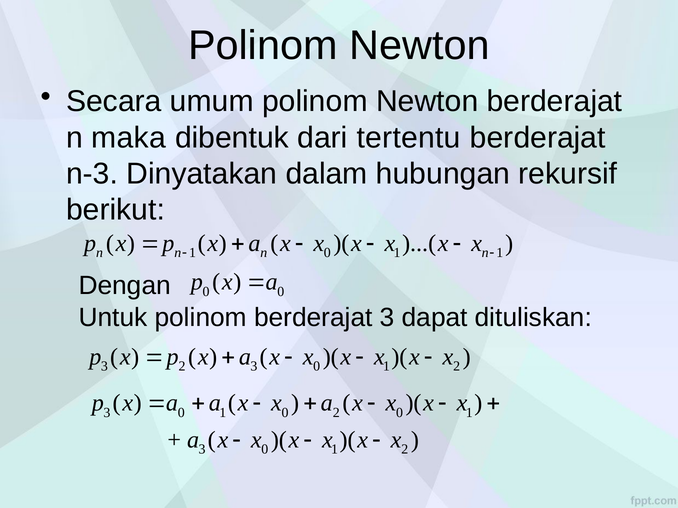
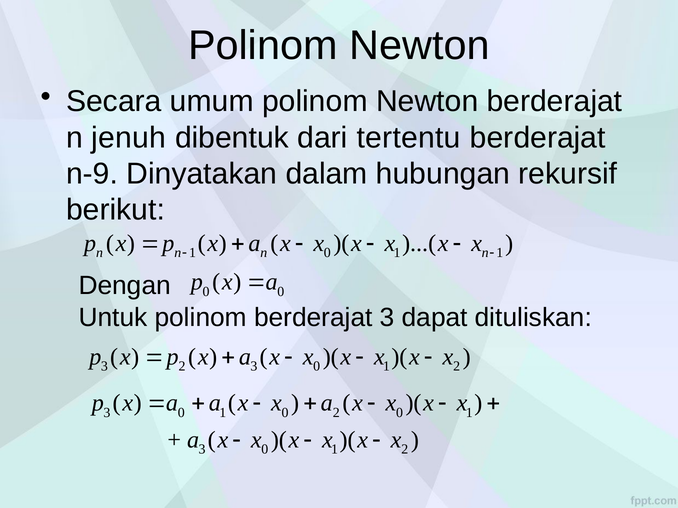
maka: maka -> jenuh
n-3: n-3 -> n-9
